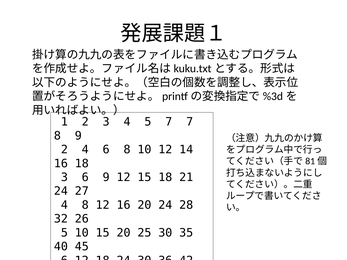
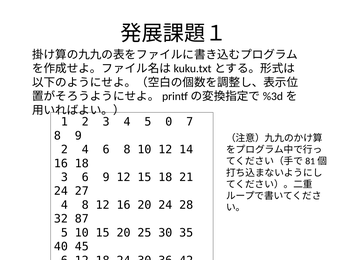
5 7: 7 -> 0
26: 26 -> 87
